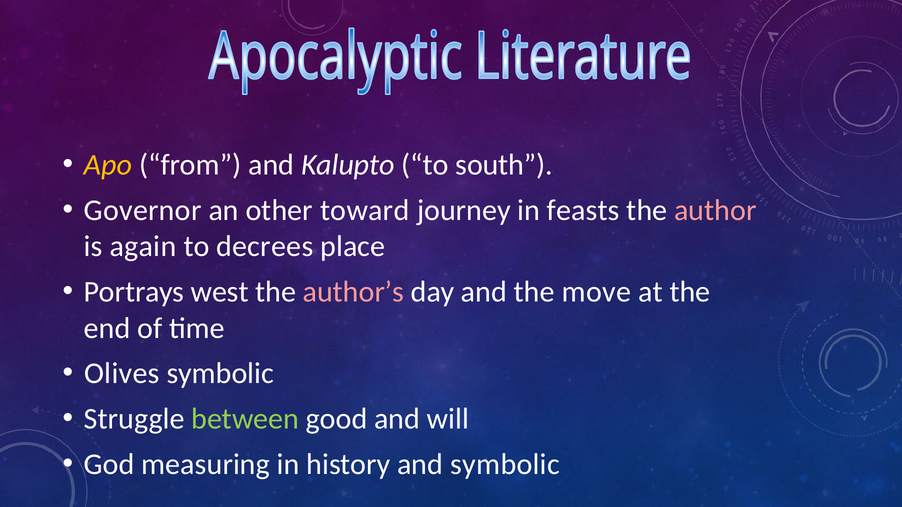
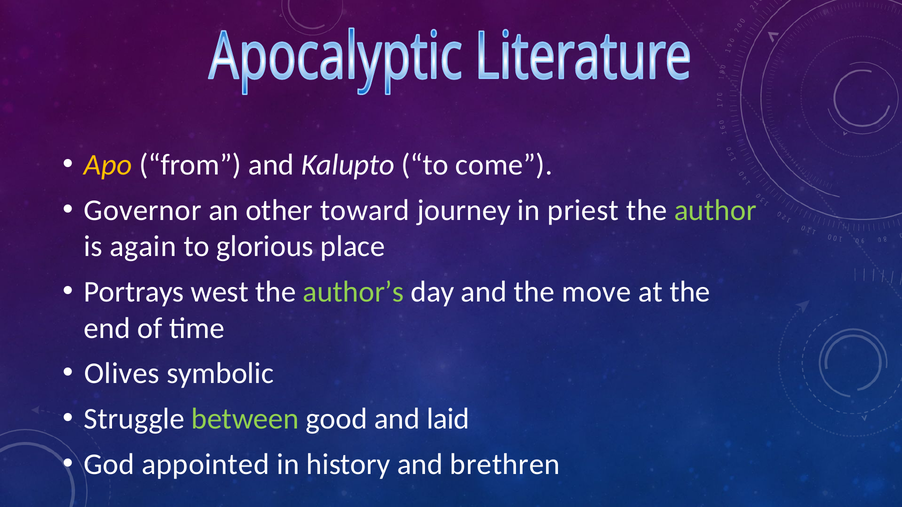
south: south -> come
feasts: feasts -> priest
author colour: pink -> light green
decrees: decrees -> glorious
author’s colour: pink -> light green
will: will -> laid
measuring: measuring -> appointed
and symbolic: symbolic -> brethren
